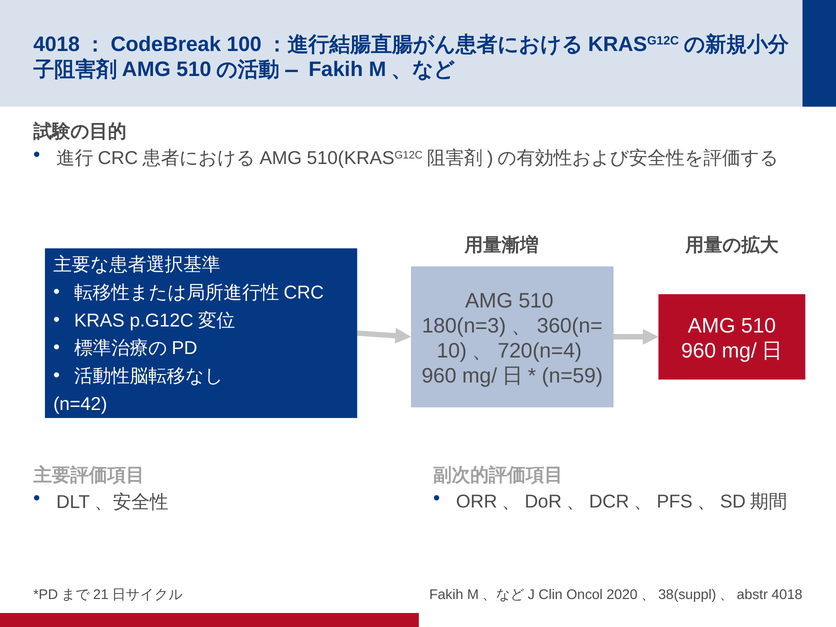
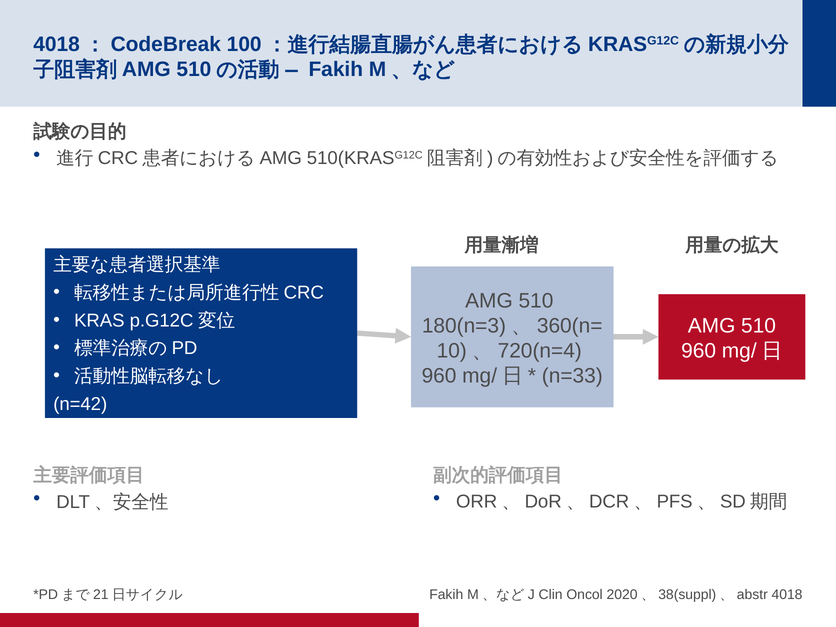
n=59: n=59 -> n=33
